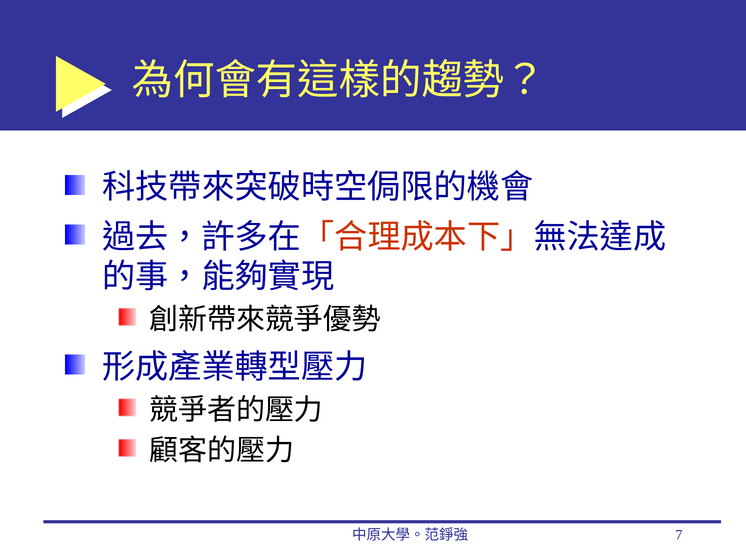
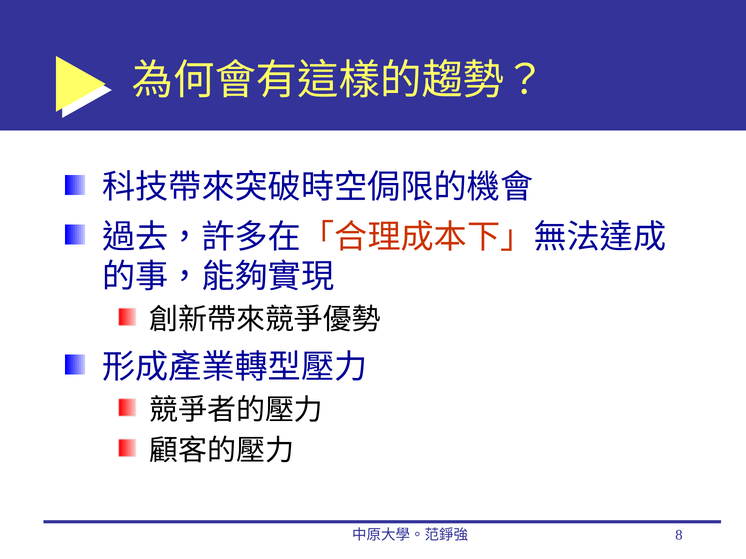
7: 7 -> 8
